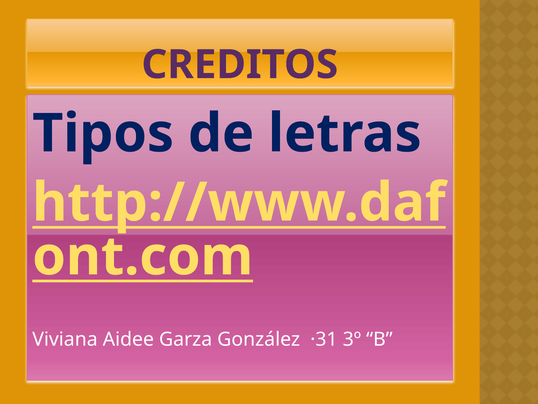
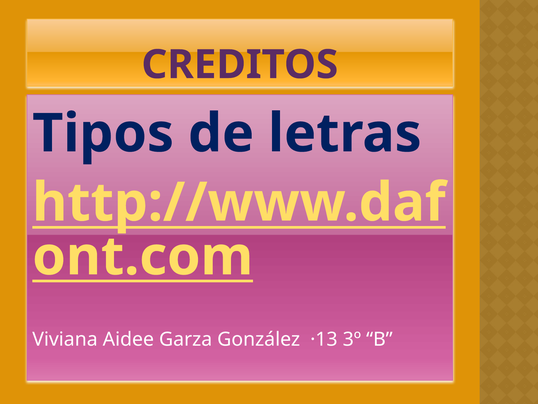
·31: ·31 -> ·13
